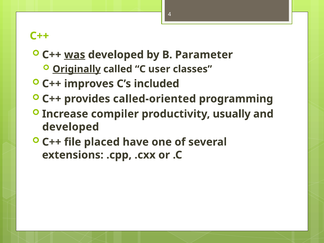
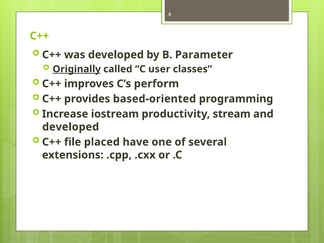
was underline: present -> none
included: included -> perform
called-oriented: called-oriented -> based-oriented
compiler: compiler -> iostream
usually: usually -> stream
